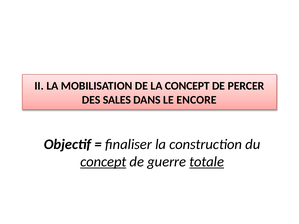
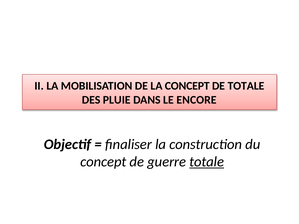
DE PERCER: PERCER -> TOTALE
SALES: SALES -> PLUIE
concept at (103, 162) underline: present -> none
